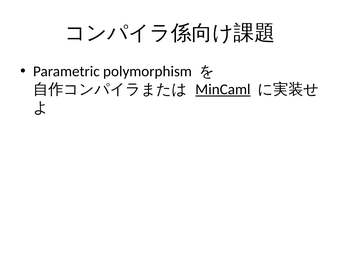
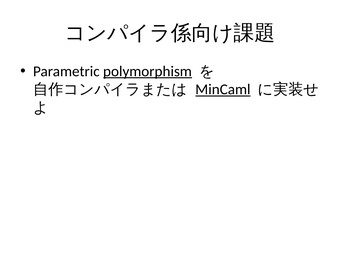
polymorphism underline: none -> present
